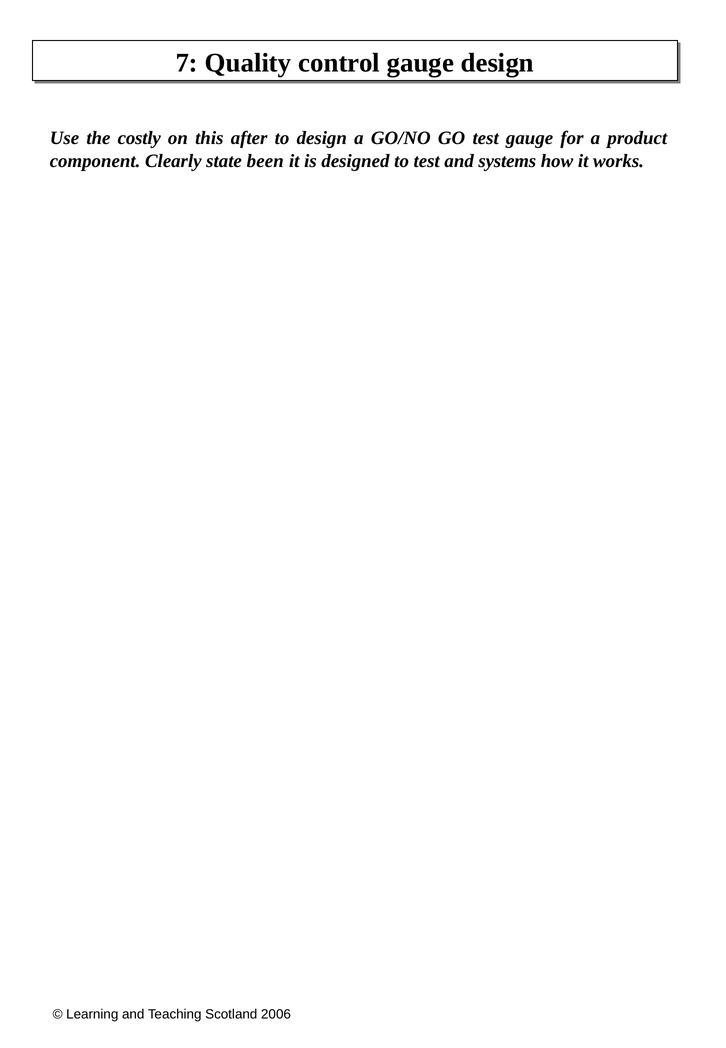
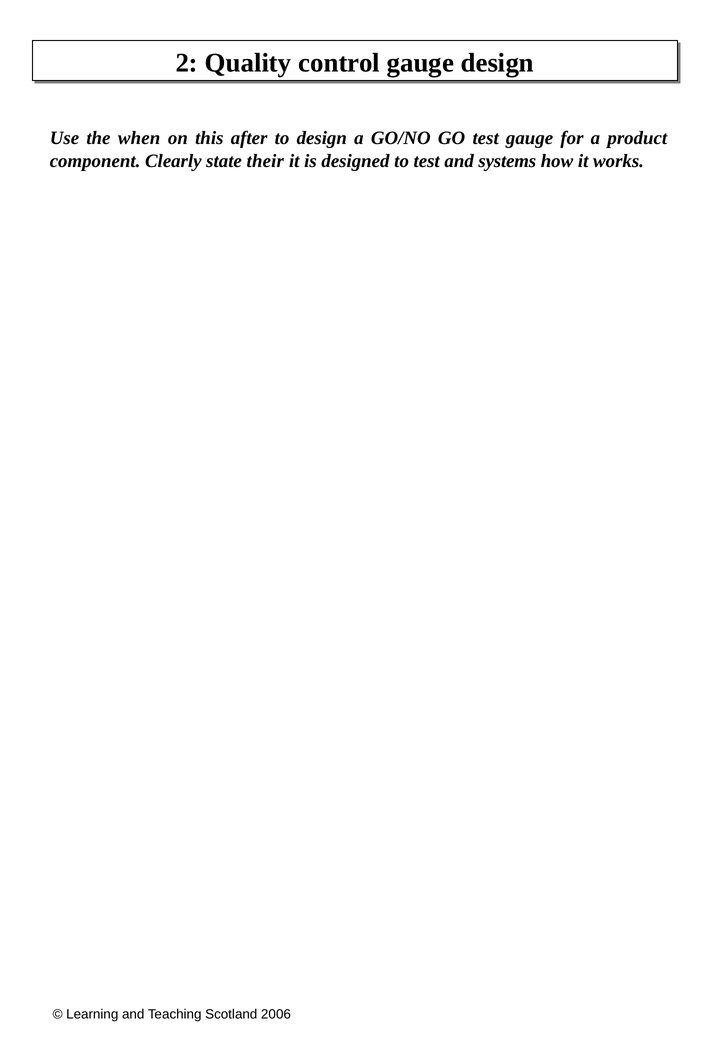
7: 7 -> 2
costly: costly -> when
been: been -> their
